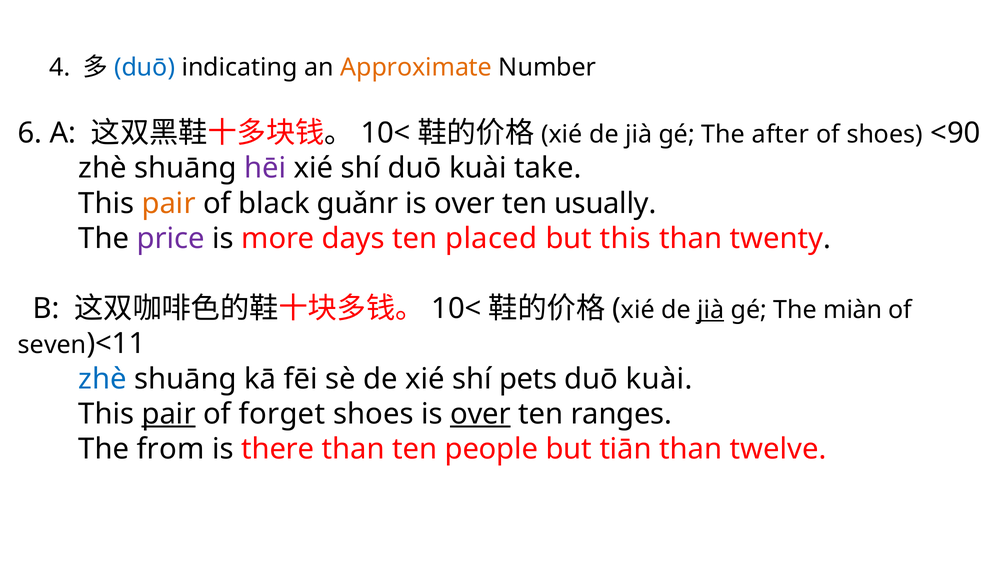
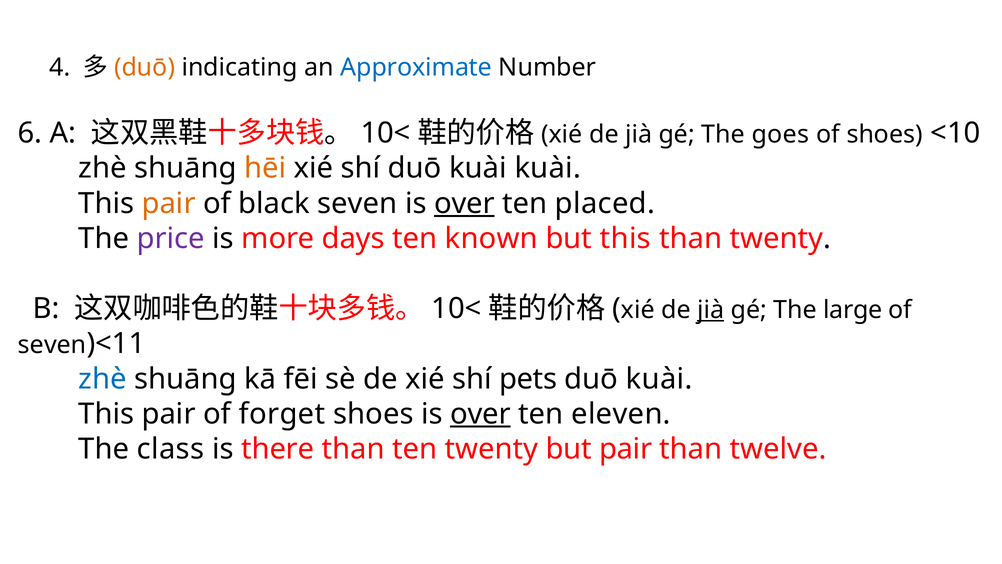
duō at (145, 68) colour: blue -> orange
Approximate colour: orange -> blue
after: after -> goes
<90: <90 -> <10
hēi colour: purple -> orange
kuài take: take -> kuài
black guǎnr: guǎnr -> seven
over at (464, 203) underline: none -> present
usually: usually -> placed
placed: placed -> known
miàn: miàn -> large
pair at (169, 414) underline: present -> none
ranges: ranges -> eleven
from: from -> class
ten people: people -> twenty
but tiān: tiān -> pair
